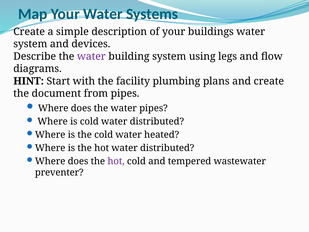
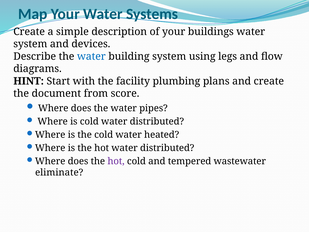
water at (91, 56) colour: purple -> blue
from pipes: pipes -> score
preventer: preventer -> eliminate
